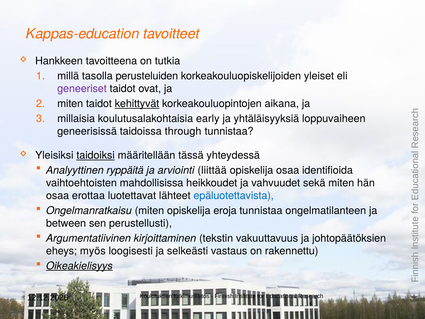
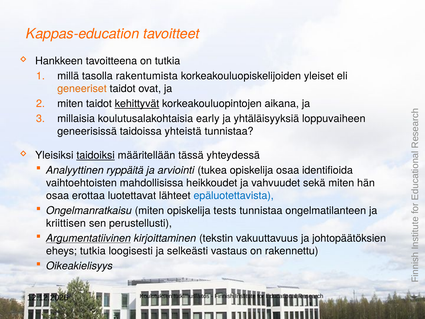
perusteluiden: perusteluiden -> rakentumista
geneeriset colour: purple -> orange
through: through -> yhteistä
liittää: liittää -> tukea
eroja: eroja -> tests
between: between -> kriittisen
Argumentatiivinen underline: none -> present
eheys myös: myös -> tutkia
Oikeakielisyys underline: present -> none
